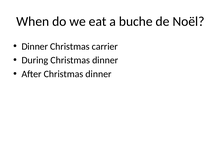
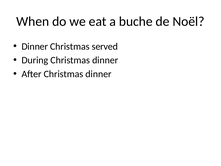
carrier: carrier -> served
